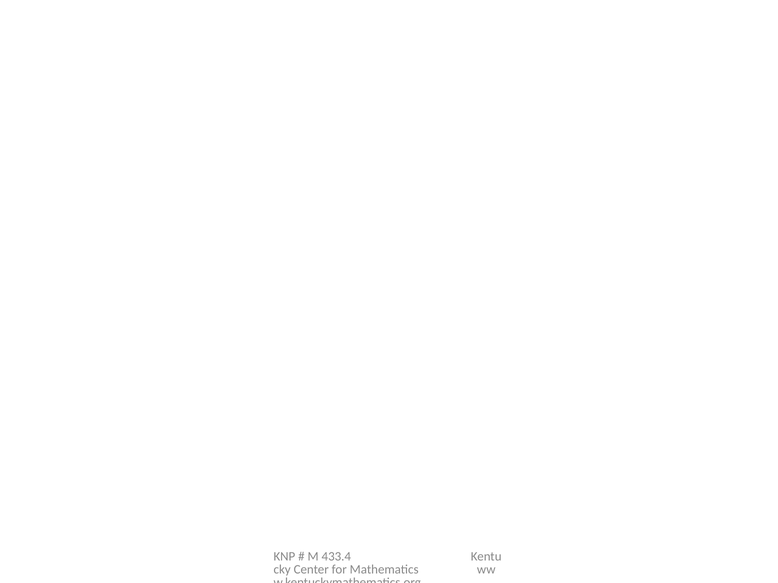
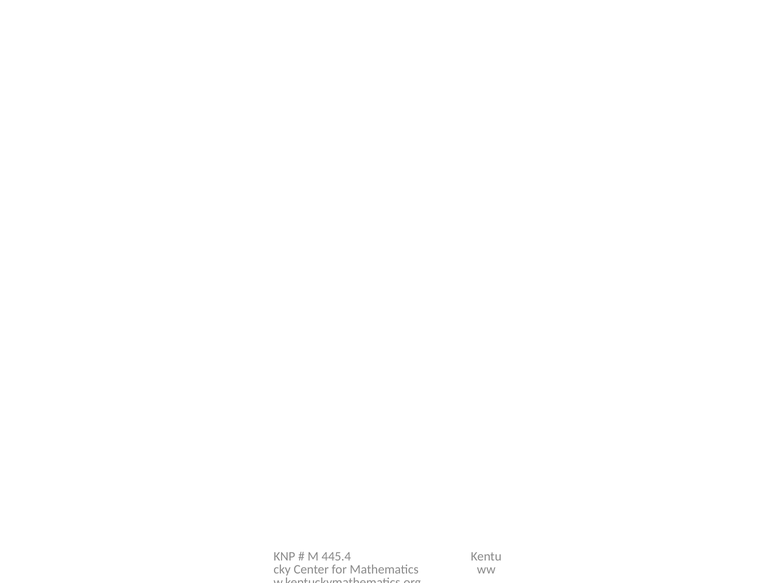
433.4: 433.4 -> 445.4
